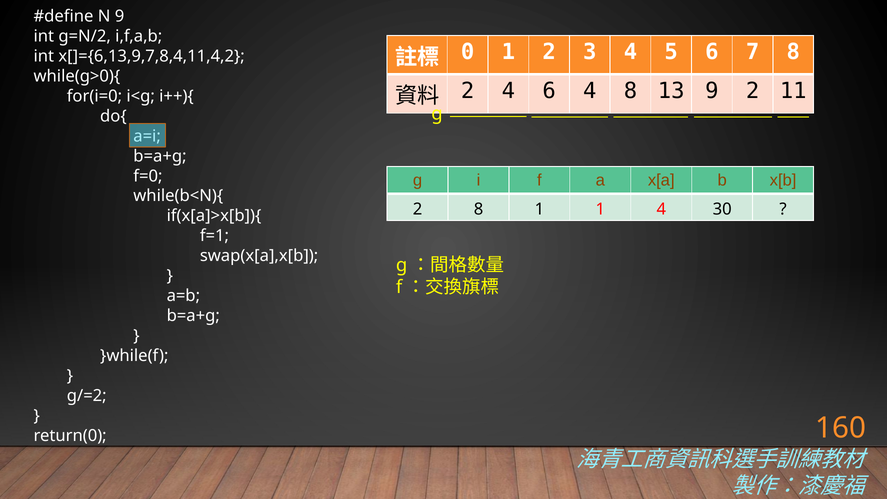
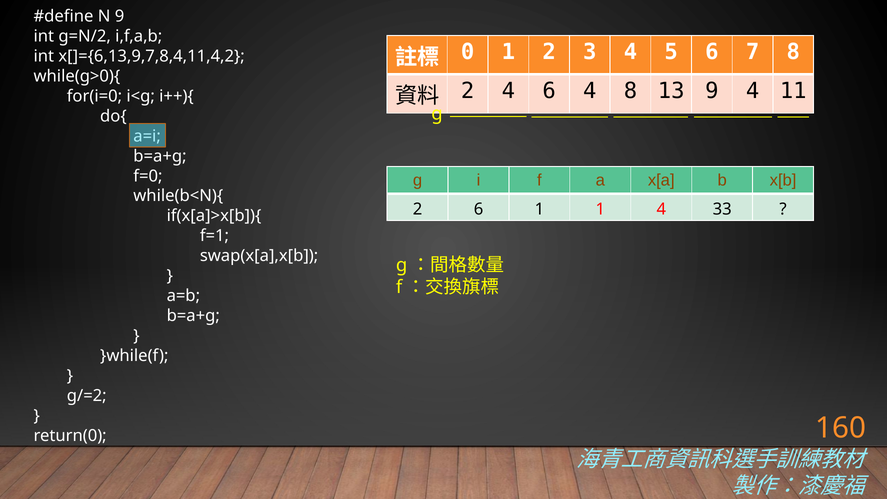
9 2: 2 -> 4
2 8: 8 -> 6
30: 30 -> 33
